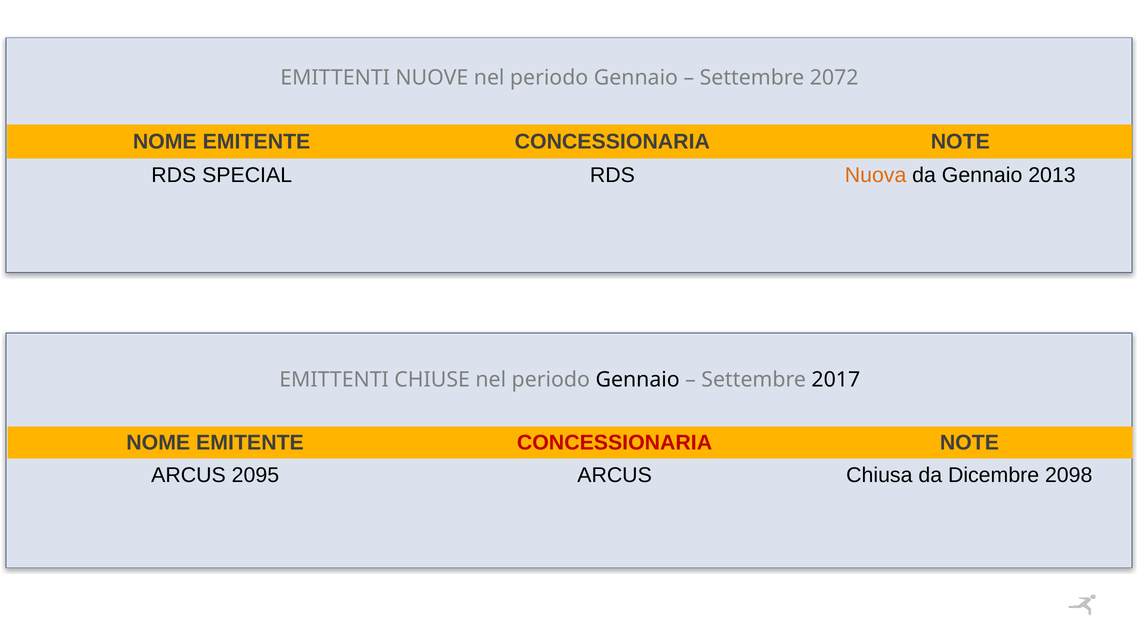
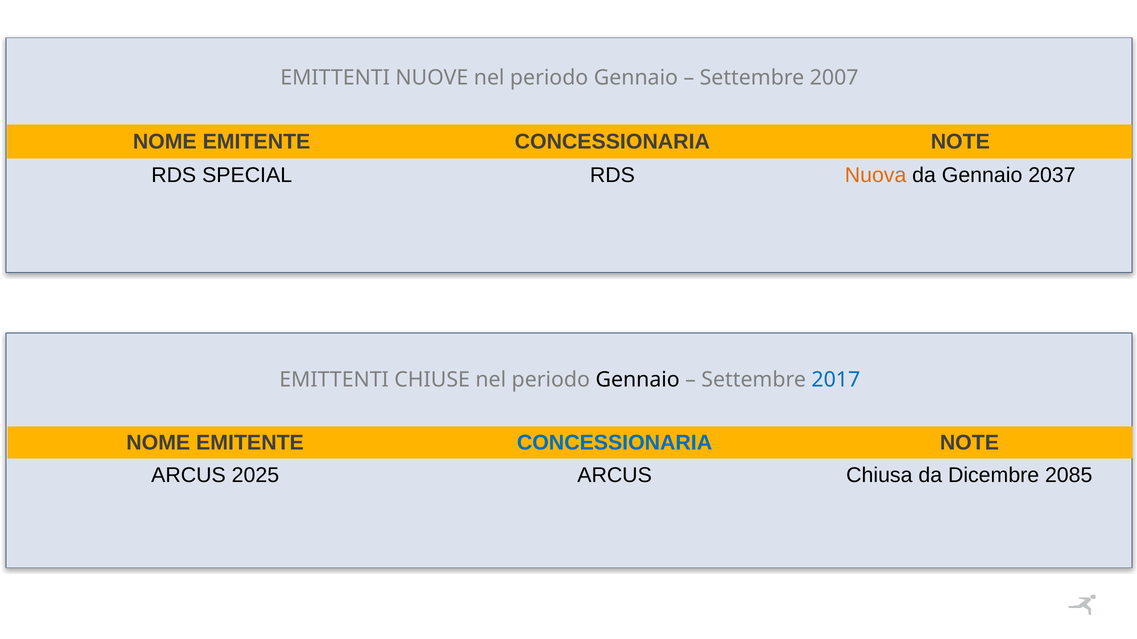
2072: 2072 -> 2007
2013: 2013 -> 2037
2017 colour: black -> blue
CONCESSIONARIA at (615, 443) colour: red -> blue
2095: 2095 -> 2025
2098: 2098 -> 2085
